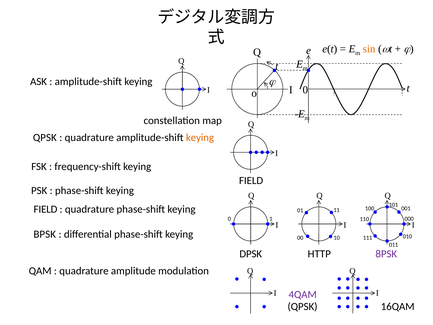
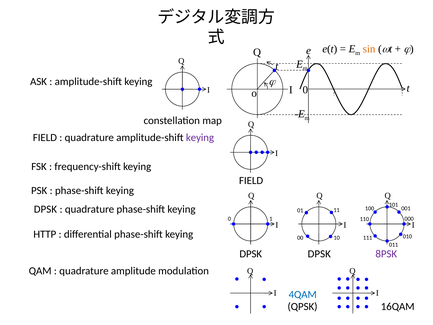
QPSK at (45, 138): QPSK -> FIELD
keying at (200, 138) colour: orange -> purple
FIELD at (46, 209): FIELD -> DPSK
BPSK: BPSK -> HTTP
HTTP at (319, 254): HTTP -> DPSK
4QAM colour: purple -> blue
